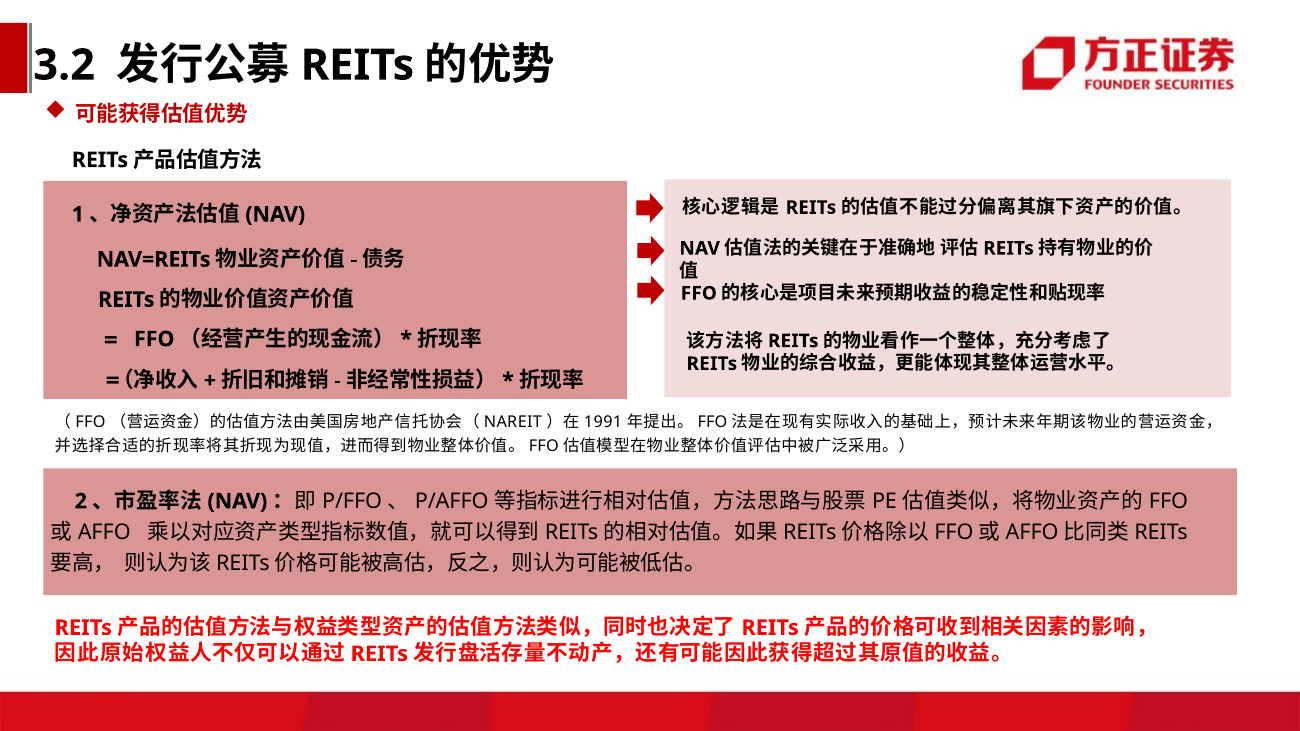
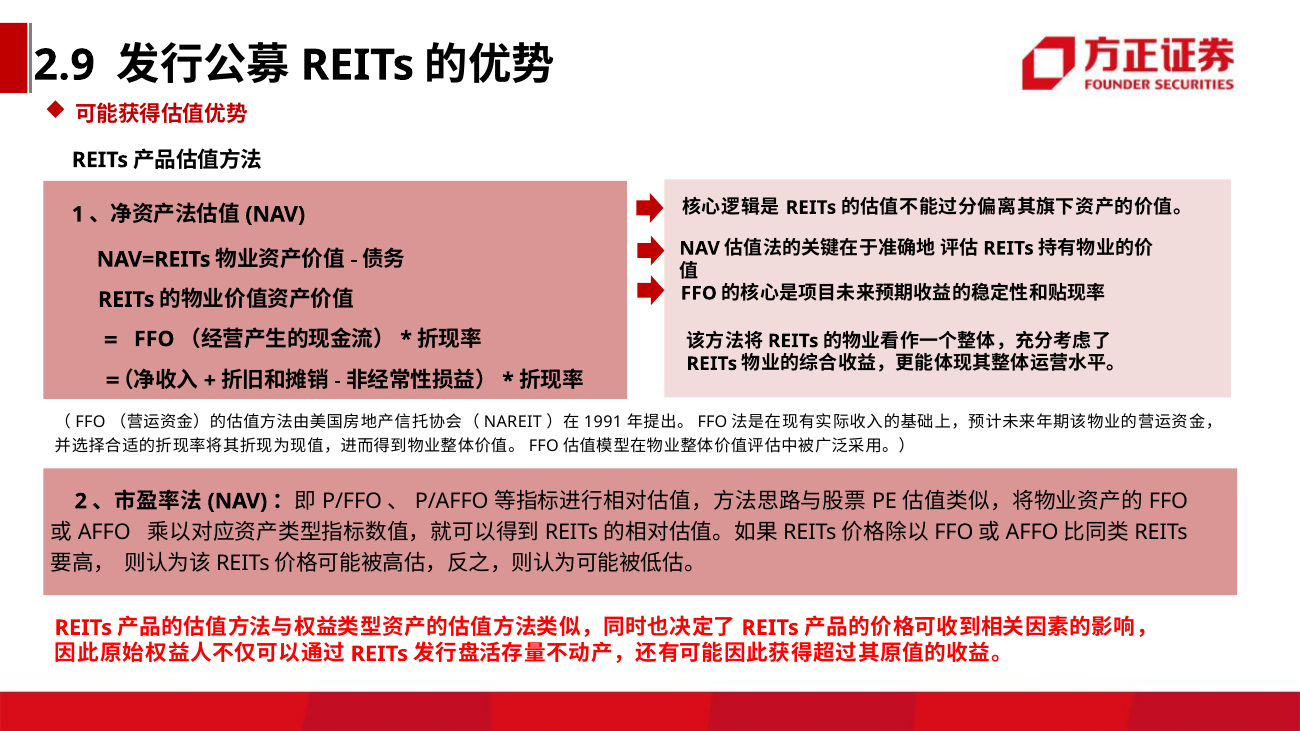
3.2: 3.2 -> 2.9
